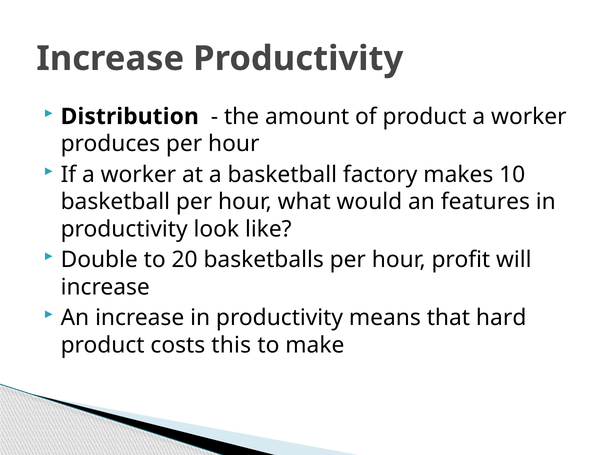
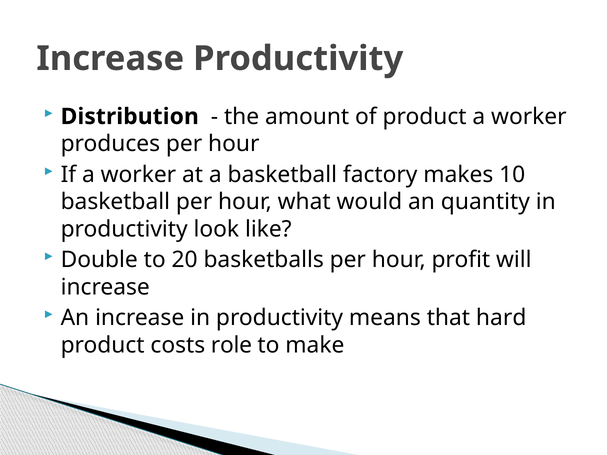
features: features -> quantity
this: this -> role
